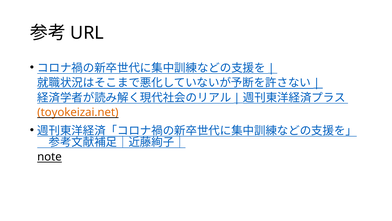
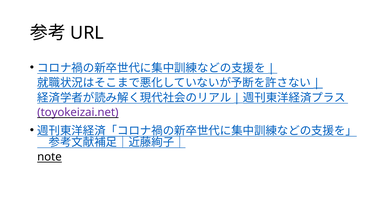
toyokeizai.net colour: orange -> purple
